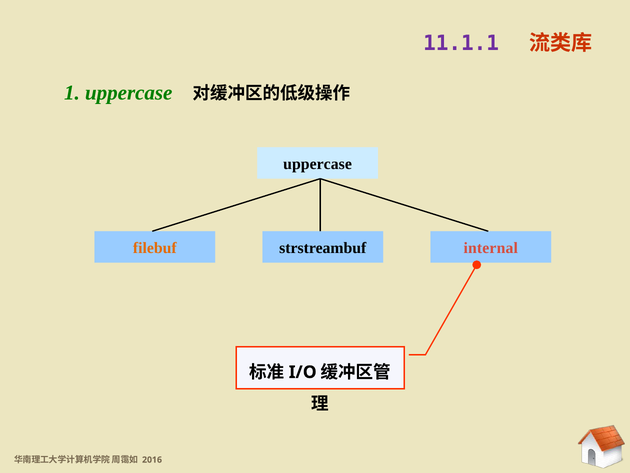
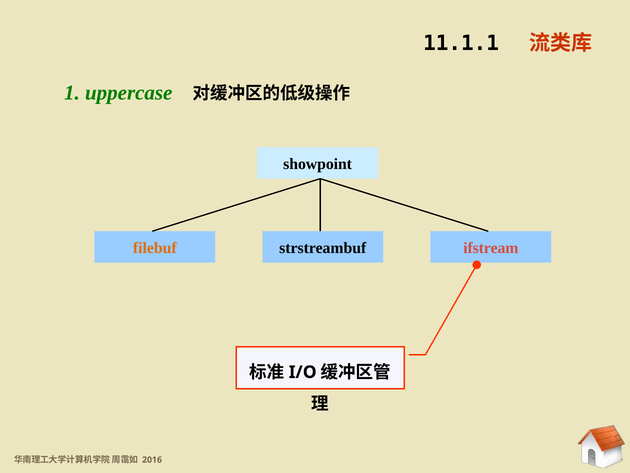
11.1.1 colour: purple -> black
uppercase at (318, 164): uppercase -> showpoint
internal: internal -> ifstream
